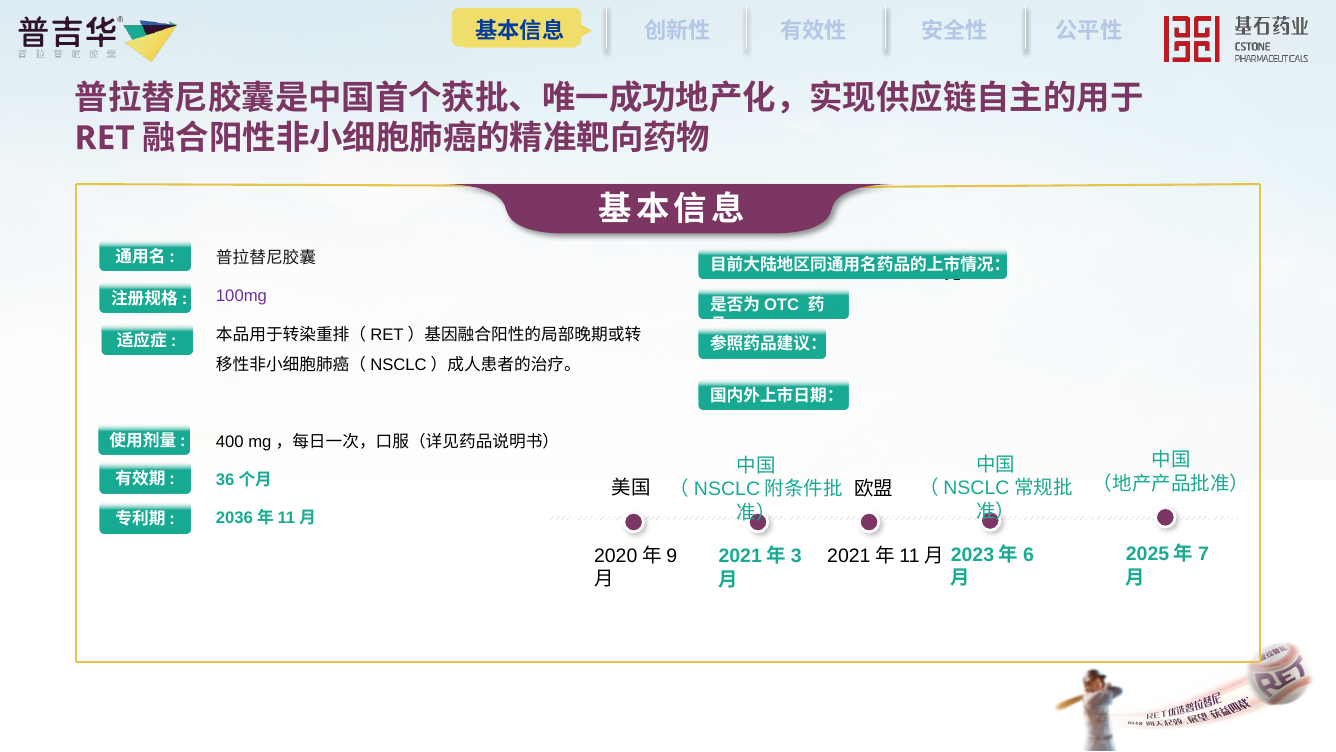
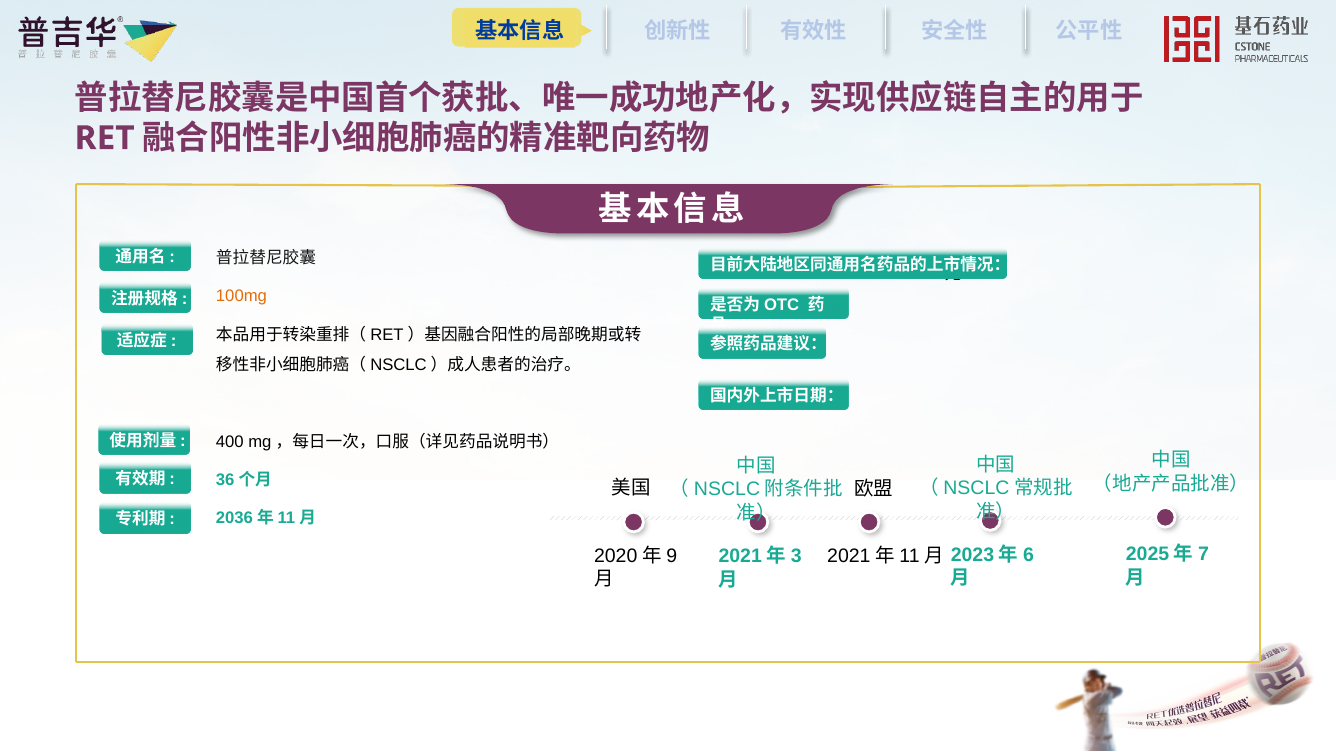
100mg colour: purple -> orange
